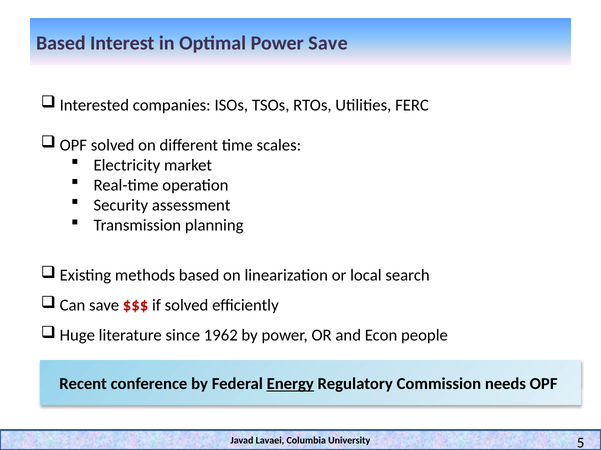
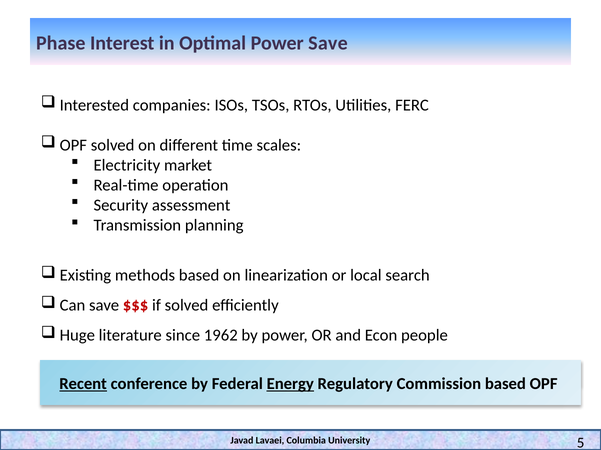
Based at (61, 43): Based -> Phase
Recent underline: none -> present
Commission needs: needs -> based
